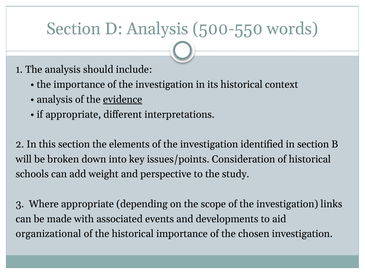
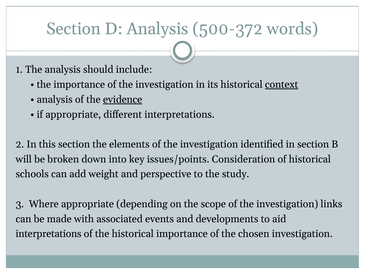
500-550: 500-550 -> 500-372
context underline: none -> present
organizational at (48, 234): organizational -> interpretations
